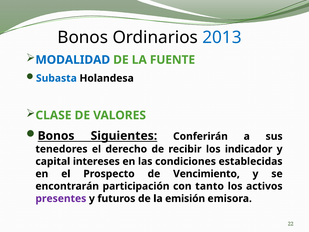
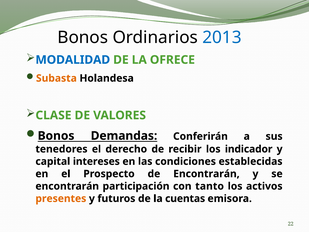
FUENTE: FUENTE -> OFRECE
Subasta colour: blue -> orange
Siguientes: Siguientes -> Demandas
de Vencimiento: Vencimiento -> Encontrarán
presentes colour: purple -> orange
emisión: emisión -> cuentas
